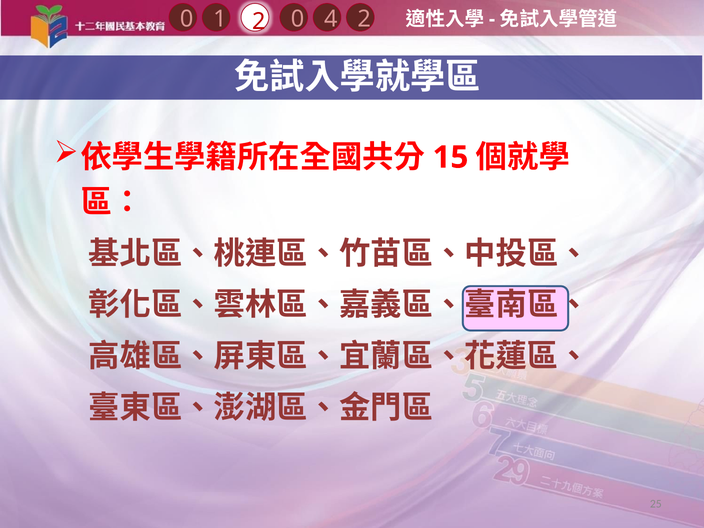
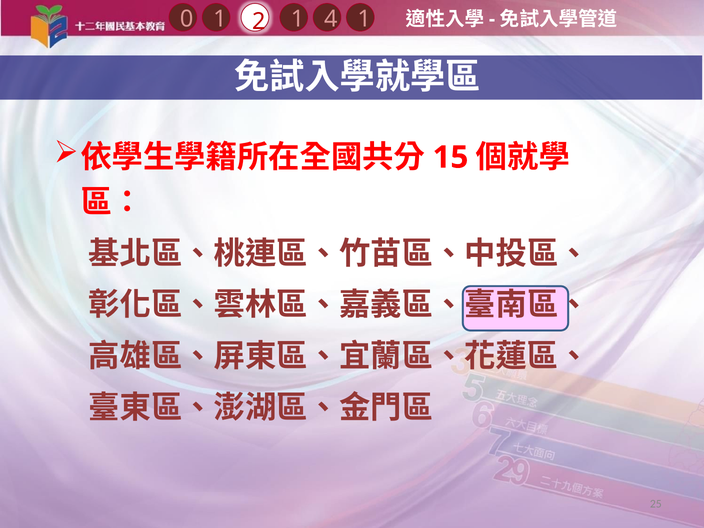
4 2: 2 -> 1
2 0: 0 -> 1
